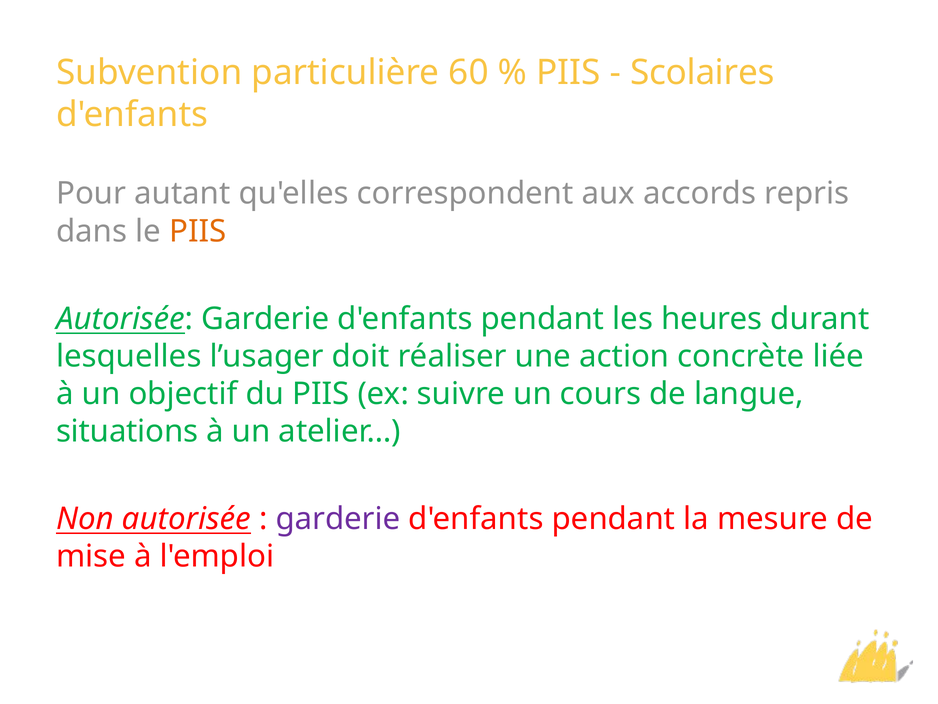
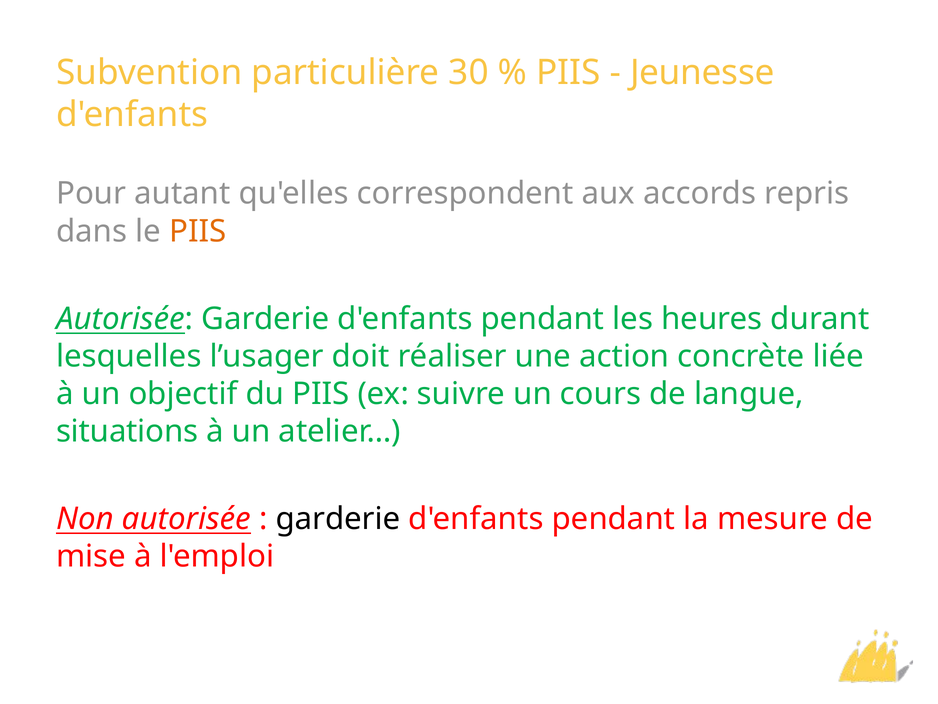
60: 60 -> 30
Scolaires: Scolaires -> Jeunesse
garderie at (338, 519) colour: purple -> black
